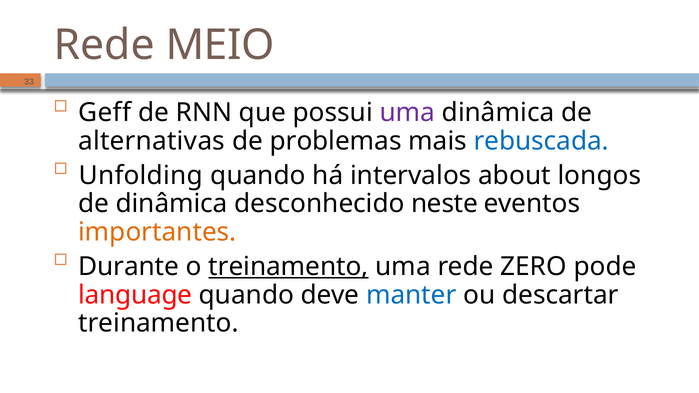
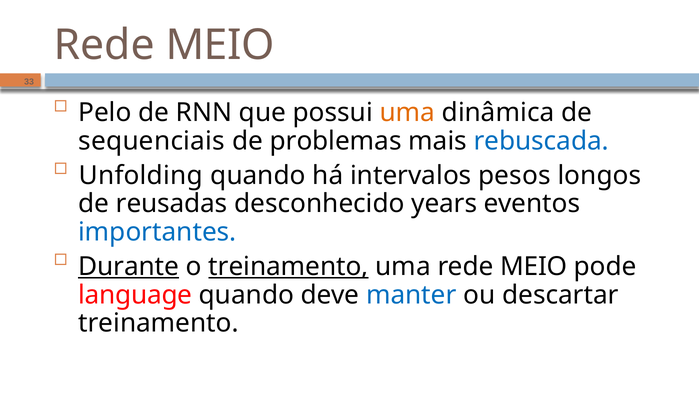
Geff: Geff -> Pelo
uma at (407, 113) colour: purple -> orange
alternativas: alternativas -> sequenciais
about: about -> pesos
de dinâmica: dinâmica -> reusadas
neste: neste -> years
importantes colour: orange -> blue
Durante underline: none -> present
uma rede ZERO: ZERO -> MEIO
